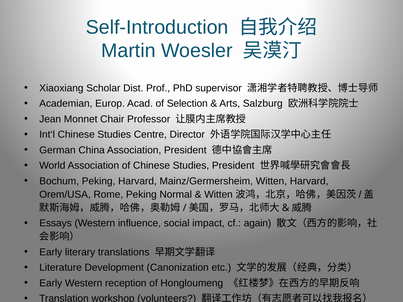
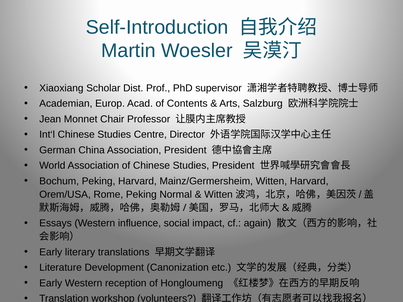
Selection: Selection -> Contents
